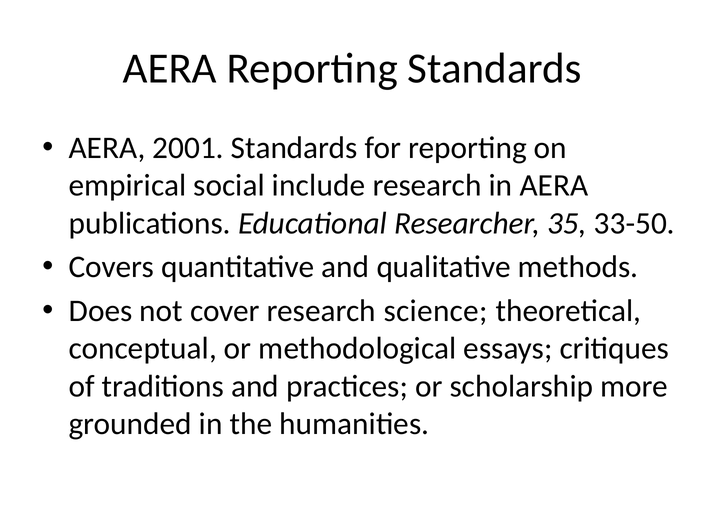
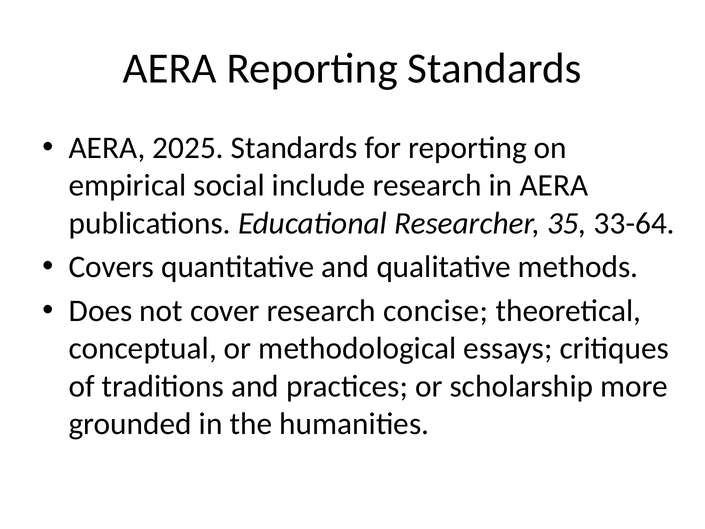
2001: 2001 -> 2025
33-50: 33-50 -> 33-64
science: science -> concise
